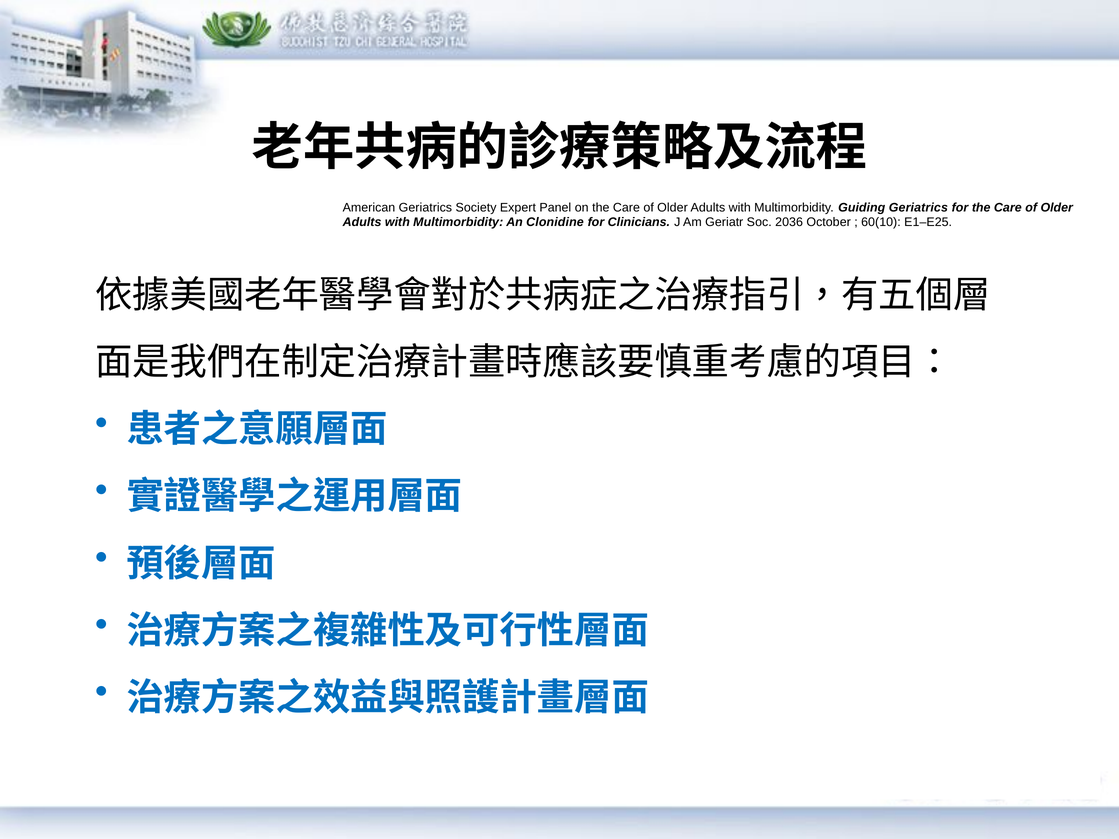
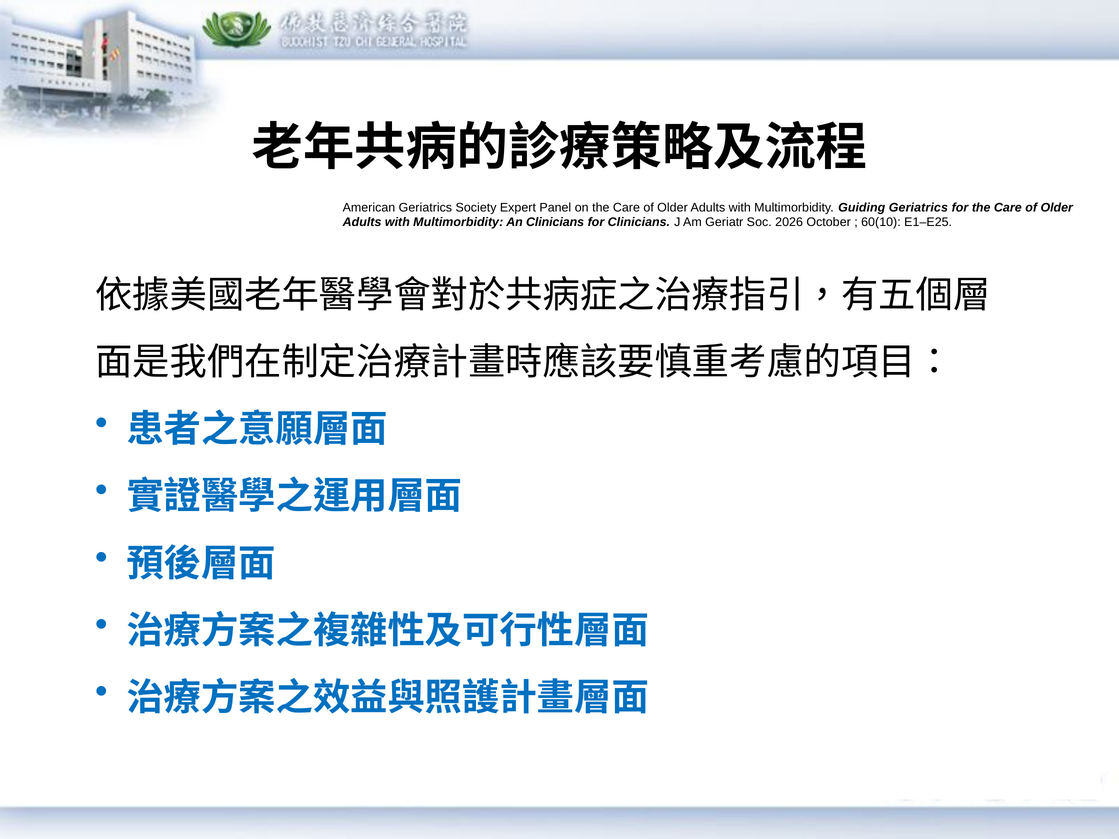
An Clonidine: Clonidine -> Clinicians
2036: 2036 -> 2026
